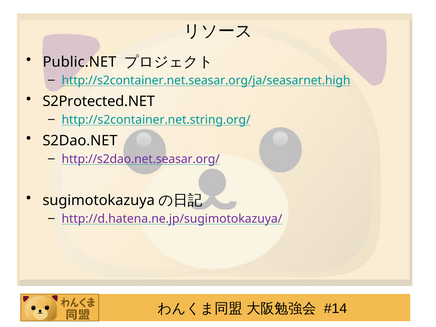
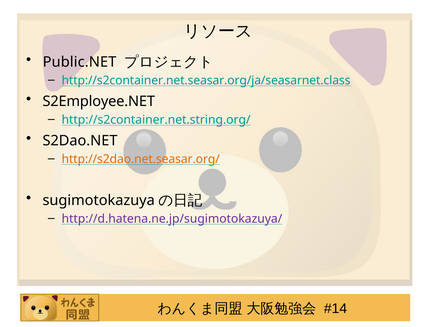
http://s2container.net.seasar.org/ja/seasarnet.high: http://s2container.net.seasar.org/ja/seasarnet.high -> http://s2container.net.seasar.org/ja/seasarnet.class
S2Protected.NET: S2Protected.NET -> S2Employee.NET
http://s2dao.net.seasar.org/ colour: purple -> orange
